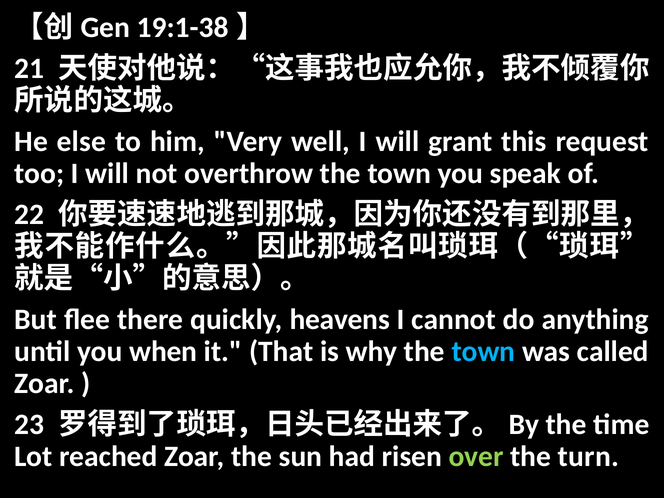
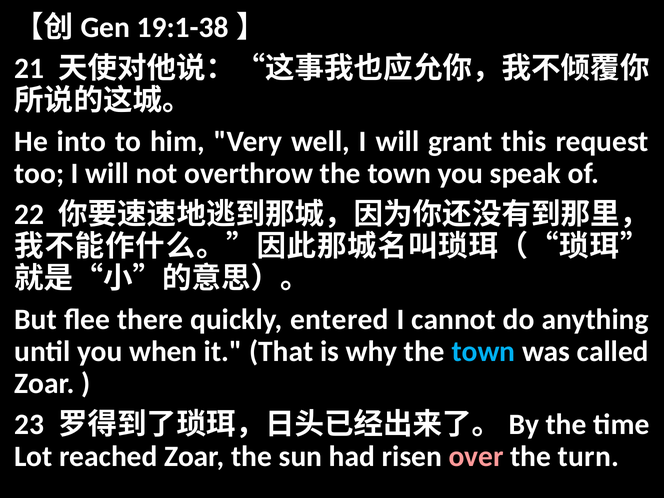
else: else -> into
heavens: heavens -> entered
over colour: light green -> pink
